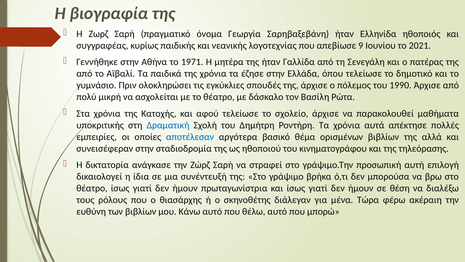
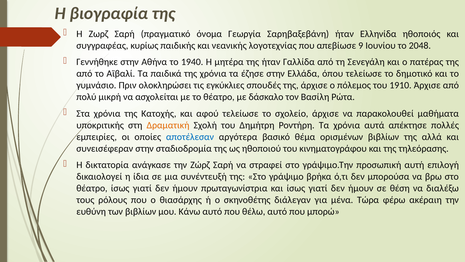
2021: 2021 -> 2048
1971: 1971 -> 1940
1990: 1990 -> 1910
Δραματική colour: blue -> orange
